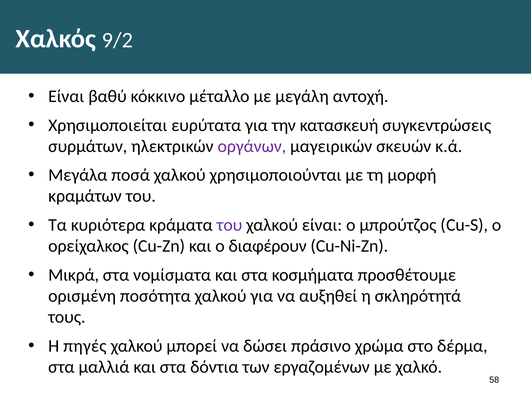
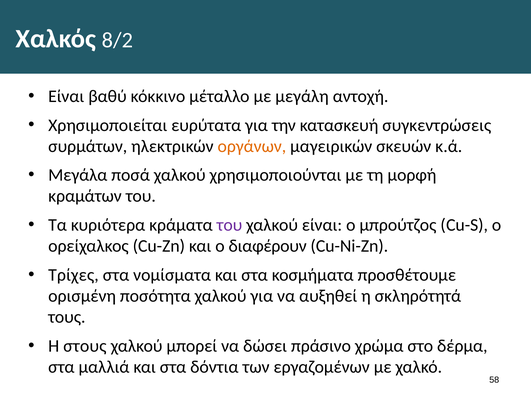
9/2: 9/2 -> 8/2
οργάνων colour: purple -> orange
Μικρά: Μικρά -> Τρίχες
πηγές: πηγές -> στους
